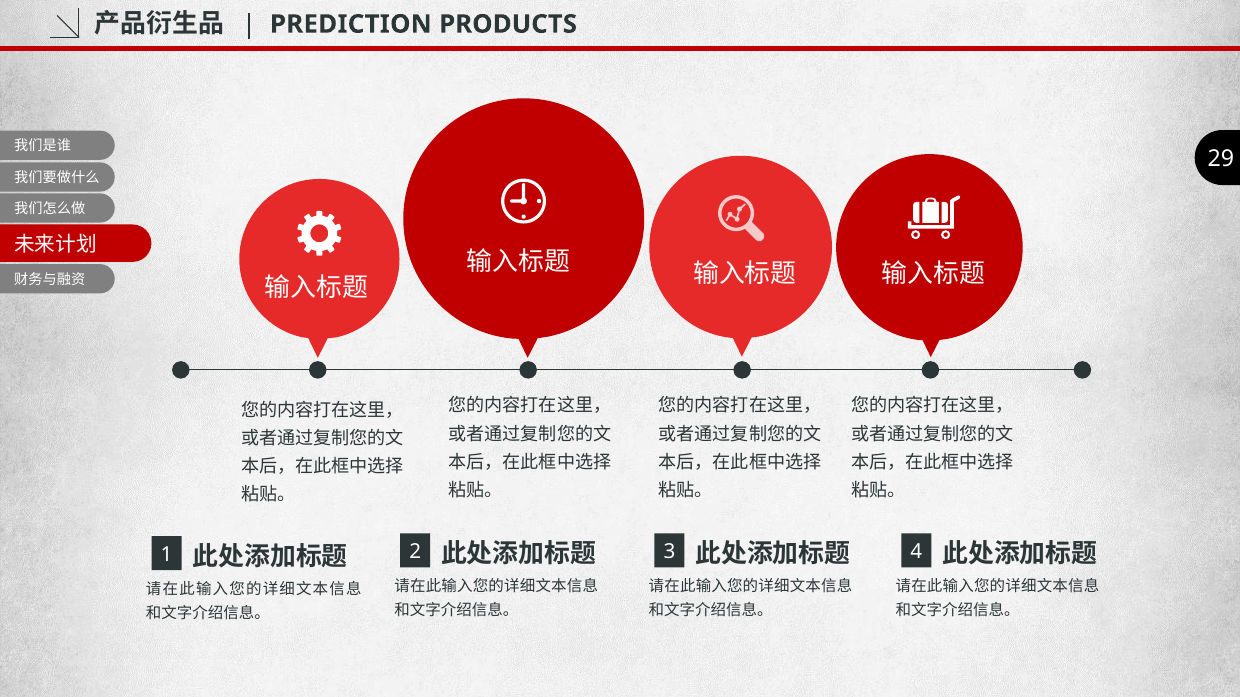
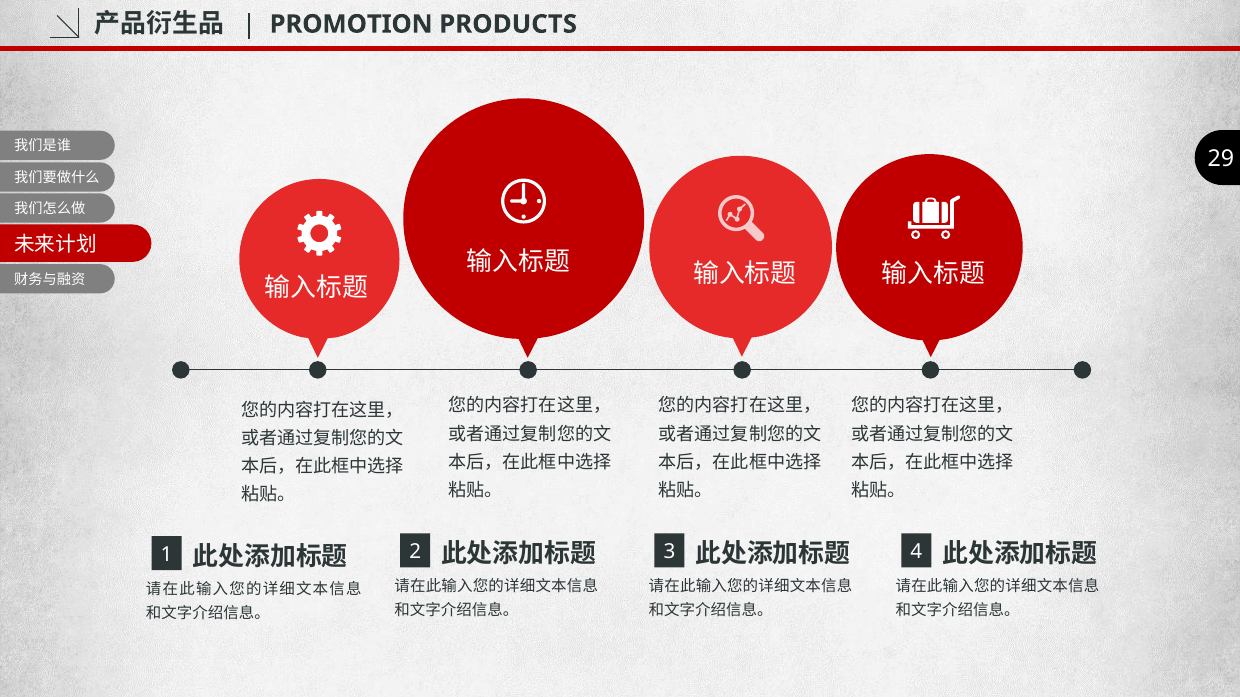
PREDICTION: PREDICTION -> PROMOTION
